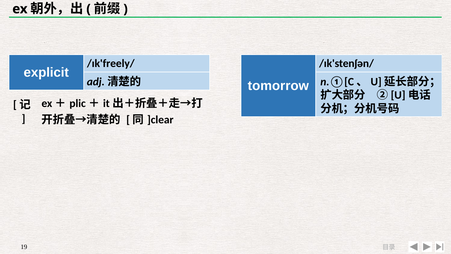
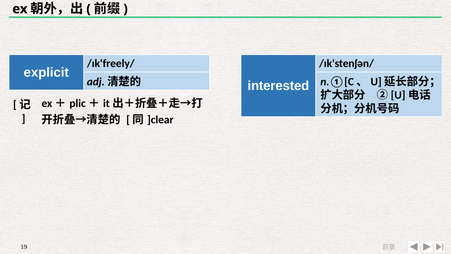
tomorrow: tomorrow -> interested
